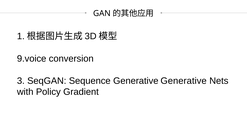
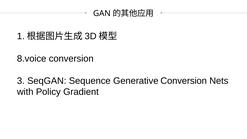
9.voice: 9.voice -> 8.voice
Generative Generative: Generative -> Conversion
